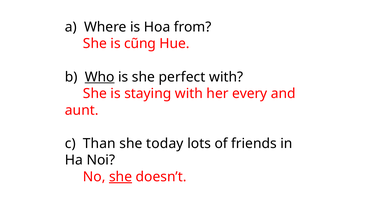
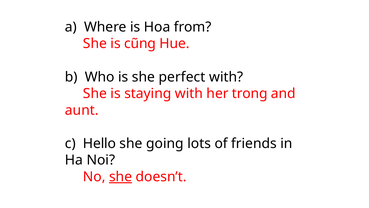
Who underline: present -> none
every: every -> trong
Than: Than -> Hello
today: today -> going
